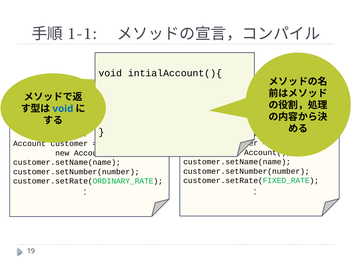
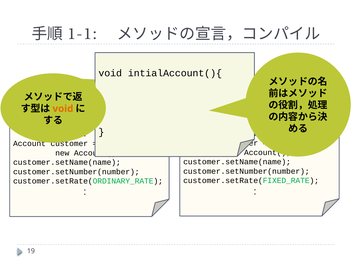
void at (63, 109) colour: blue -> orange
